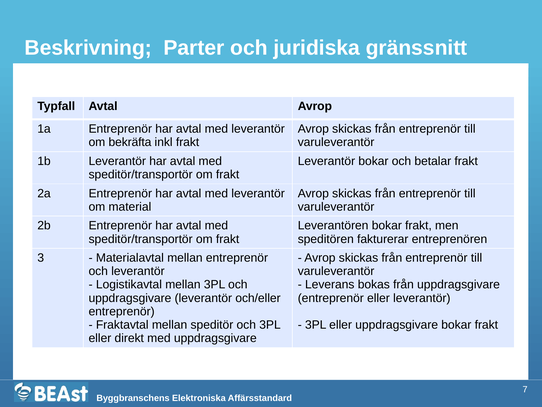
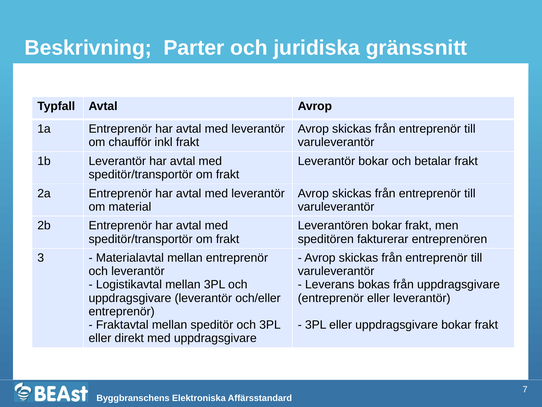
bekräfta: bekräfta -> chaufför
